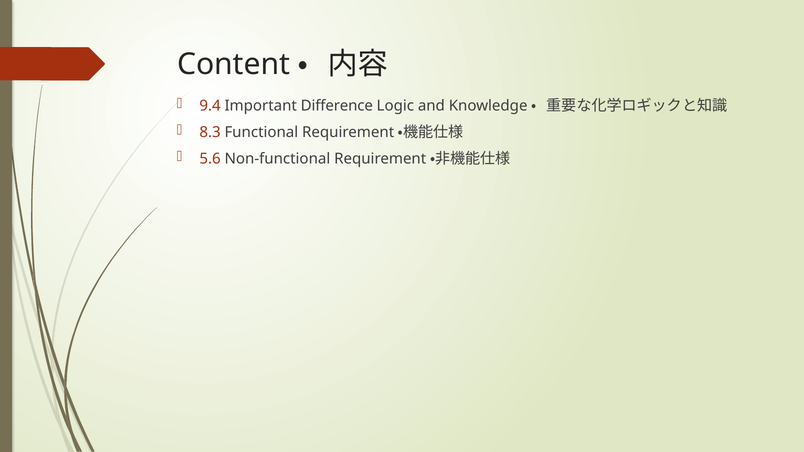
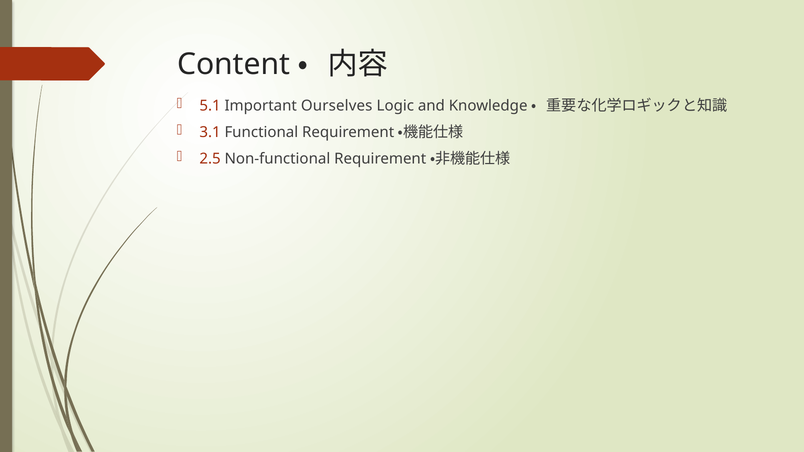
9.4: 9.4 -> 5.1
Difference: Difference -> Ourselves
8.3: 8.3 -> 3.1
5.6: 5.6 -> 2.5
